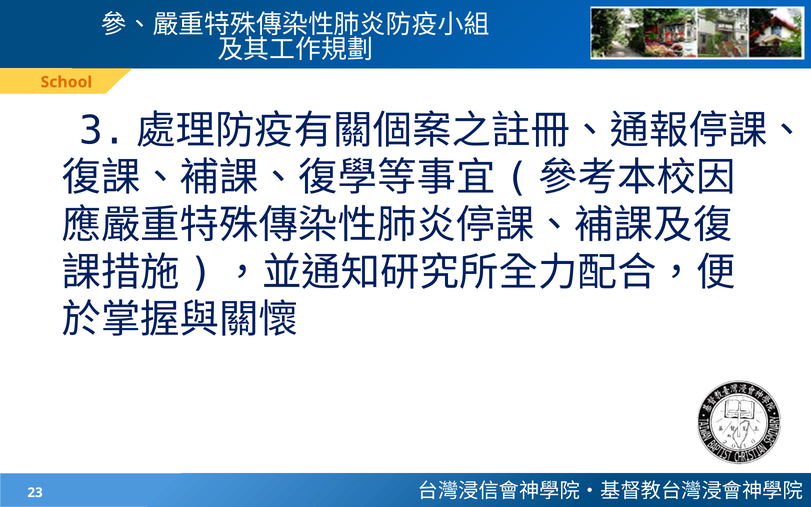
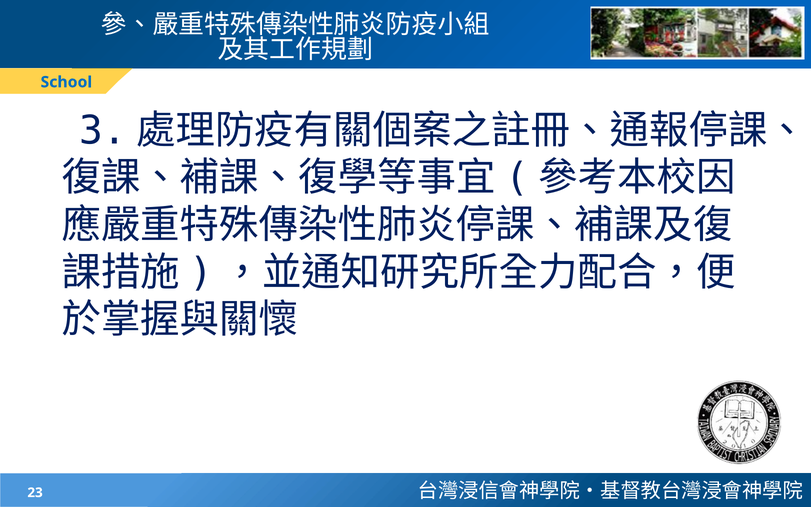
School colour: orange -> blue
